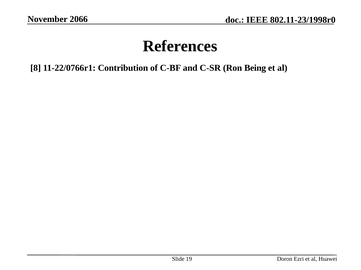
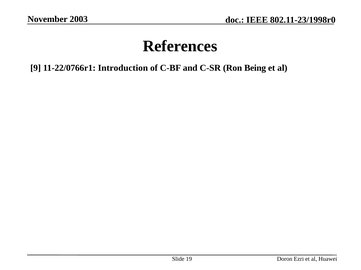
2066: 2066 -> 2003
8: 8 -> 9
Contribution: Contribution -> Introduction
